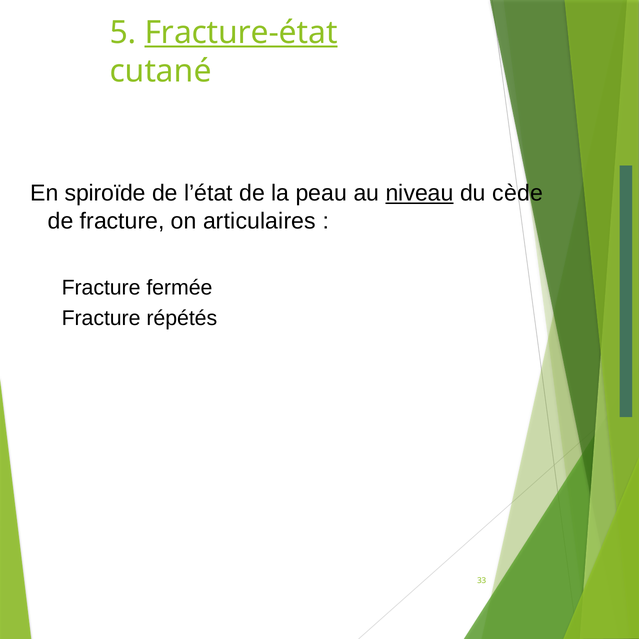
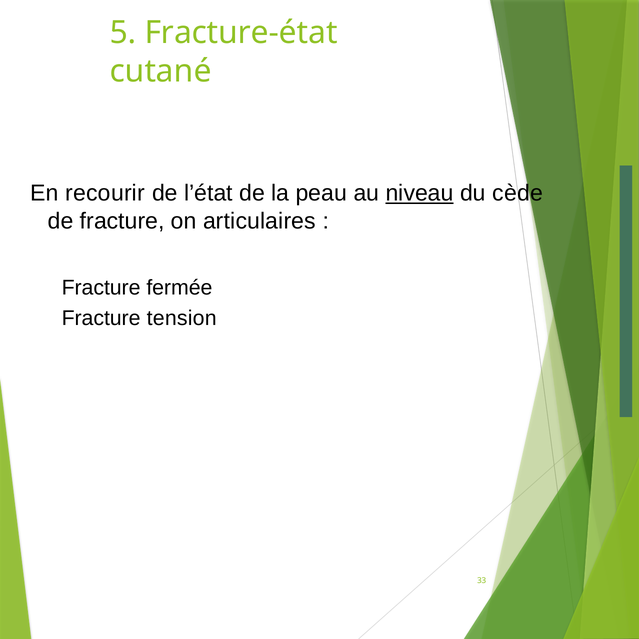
Fracture-état underline: present -> none
spiroïde: spiroïde -> recourir
répétés: répétés -> tension
